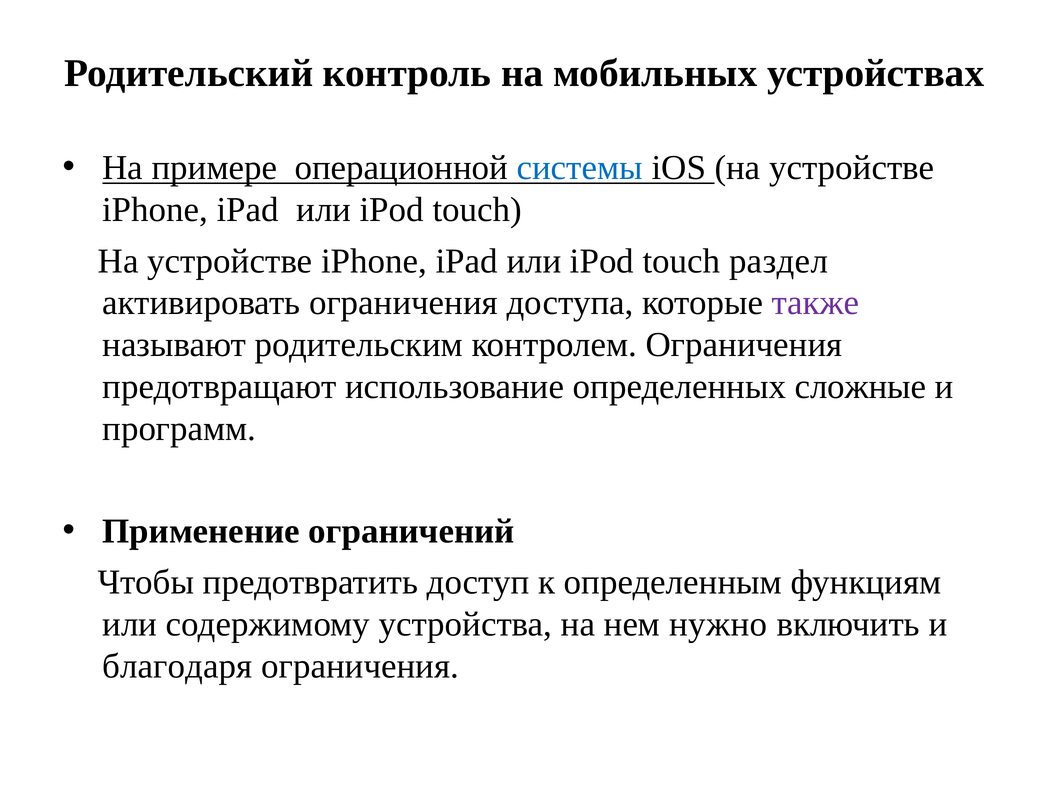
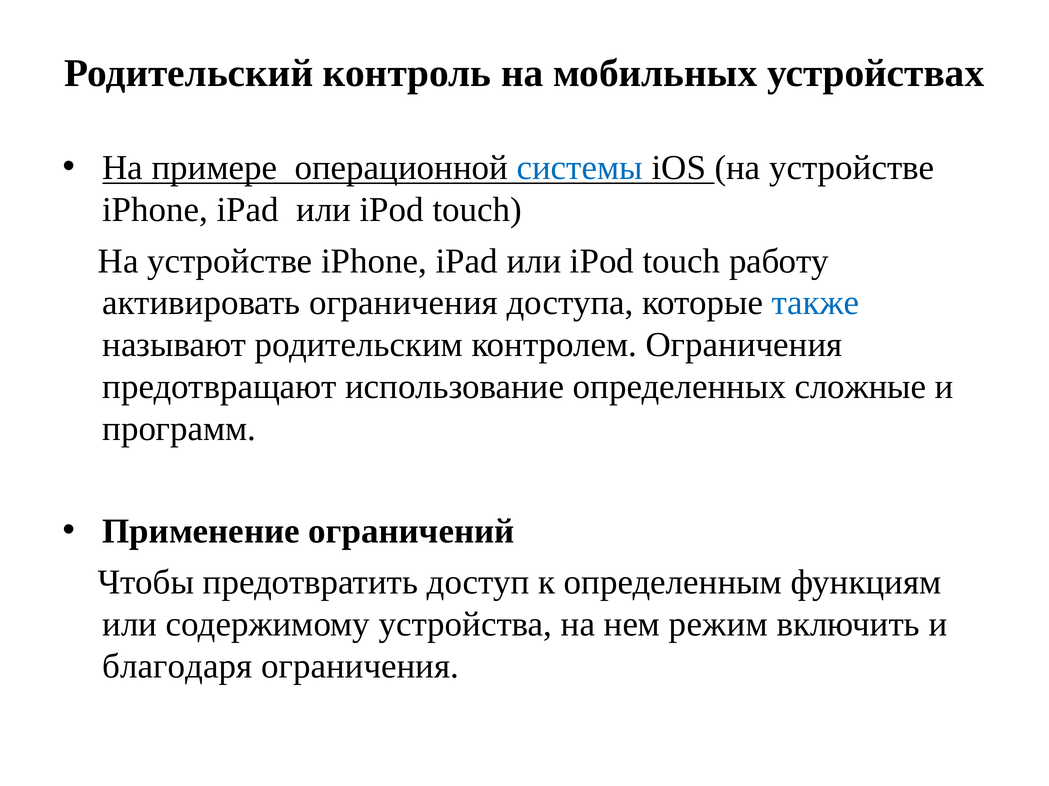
раздел: раздел -> работу
также colour: purple -> blue
нужно: нужно -> режим
